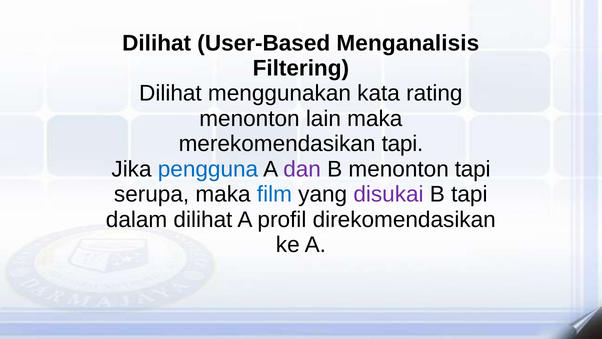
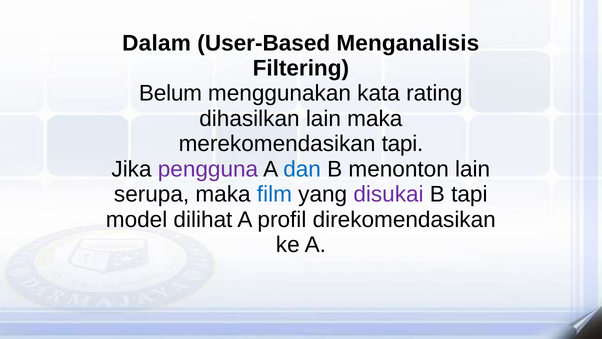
Dilihat at (157, 43): Dilihat -> Dalam
Dilihat at (170, 93): Dilihat -> Belum
menonton at (249, 119): menonton -> dihasilkan
pengguna colour: blue -> purple
dan colour: purple -> blue
menonton tapi: tapi -> lain
dalam: dalam -> model
